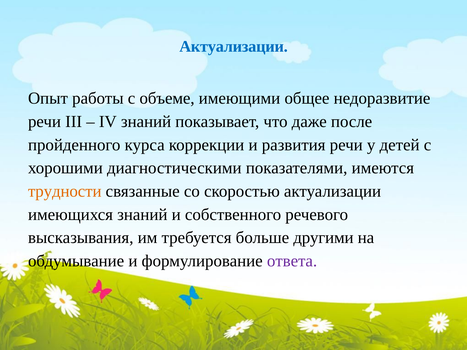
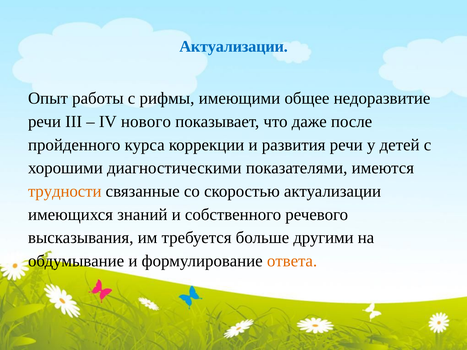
объеме: объеме -> рифмы
IV знаний: знаний -> нового
ответа colour: purple -> orange
